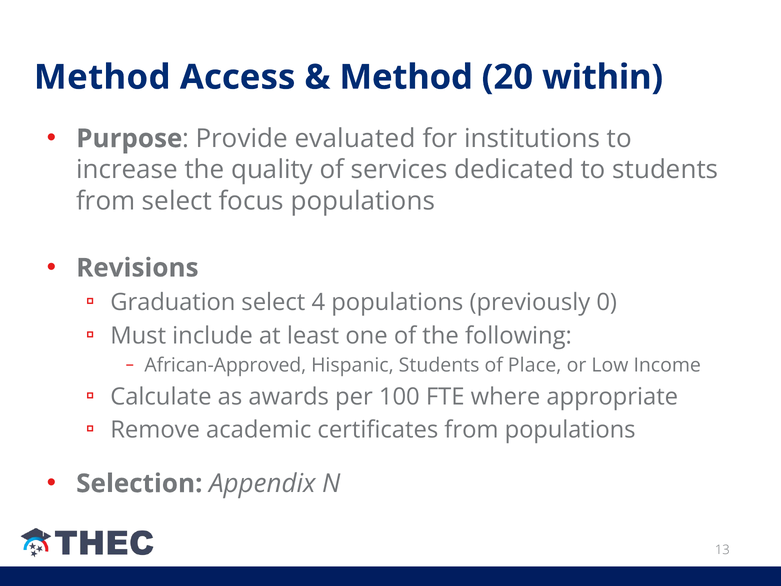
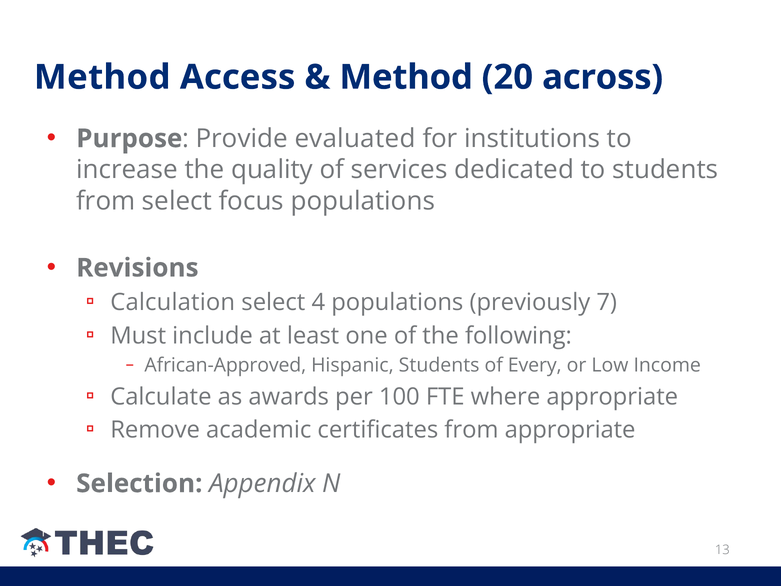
within: within -> across
Graduation: Graduation -> Calculation
0: 0 -> 7
Place: Place -> Every
from populations: populations -> appropriate
